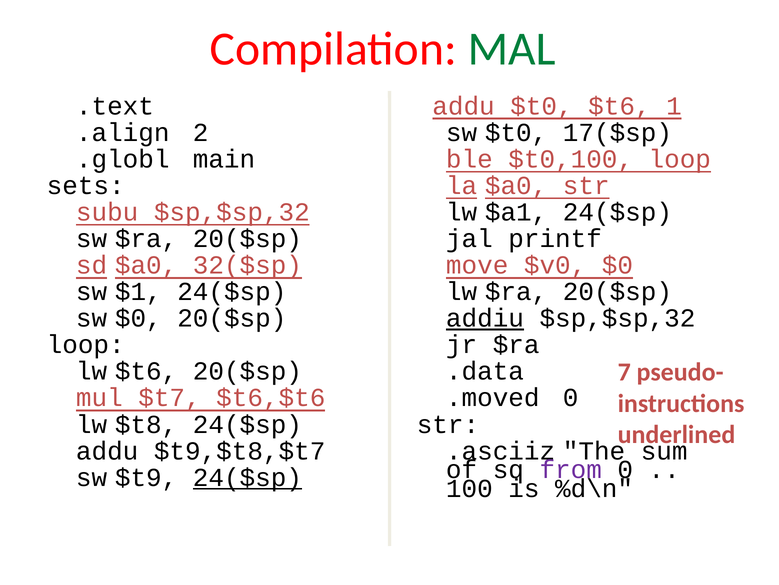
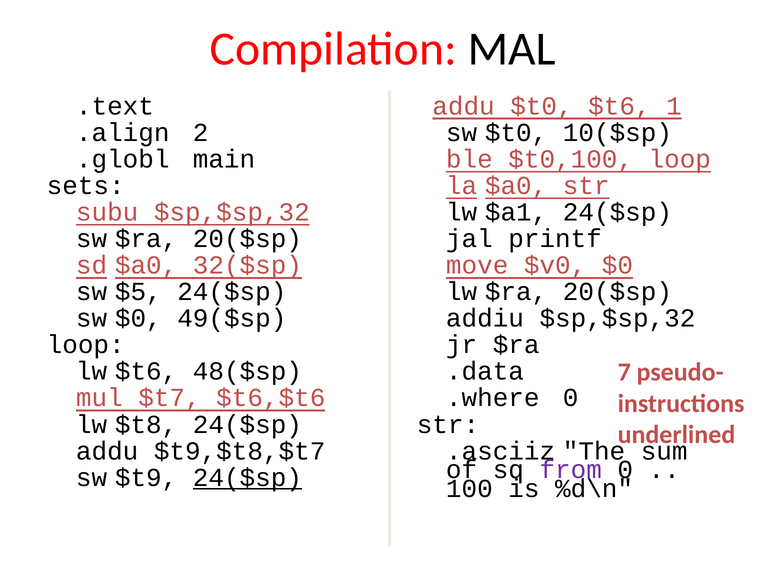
MAL colour: green -> black
17($sp: 17($sp -> 10($sp
$1: $1 -> $5
$0 20($sp: 20($sp -> 49($sp
addiu underline: present -> none
$t6 20($sp: 20($sp -> 48($sp
.moved: .moved -> .where
